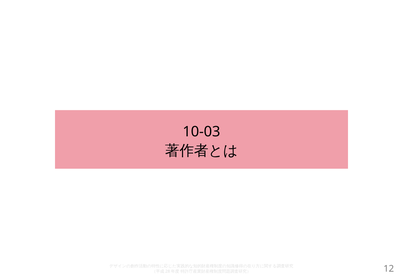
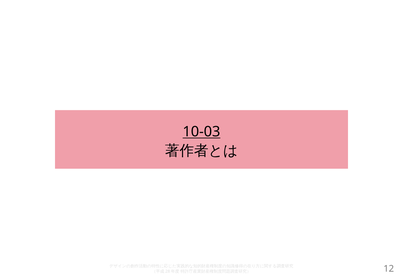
10-03 underline: none -> present
